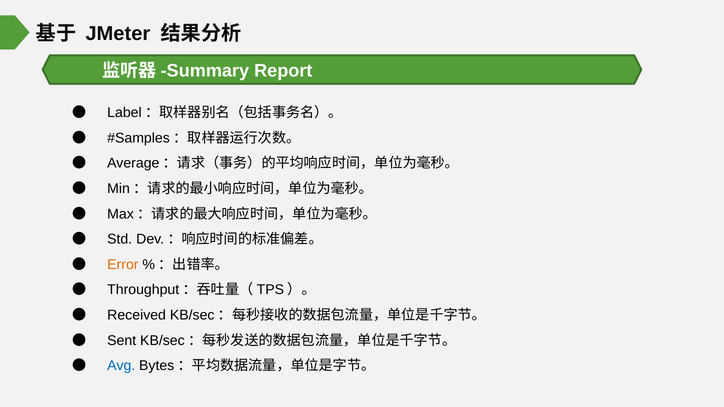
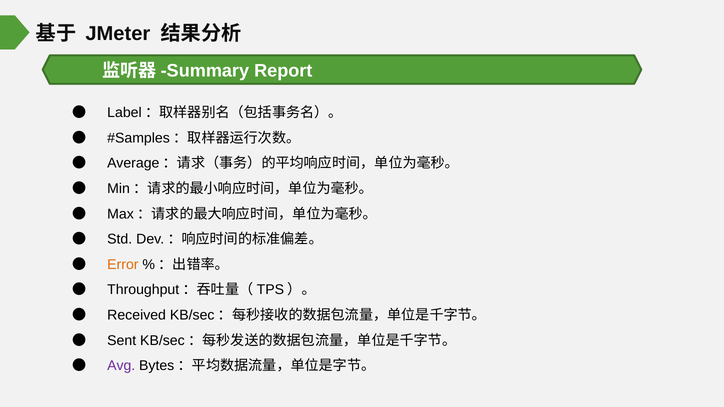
Avg colour: blue -> purple
